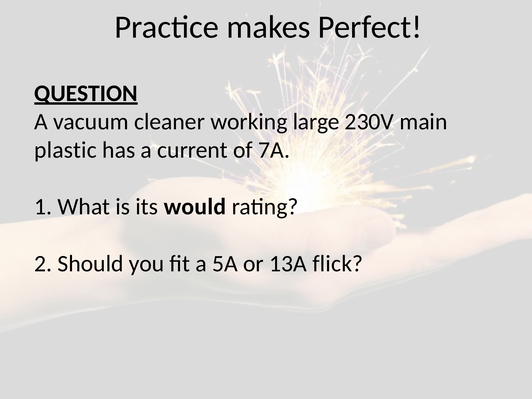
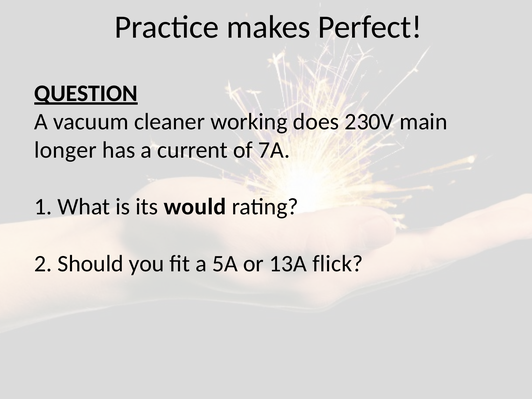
large: large -> does
plastic: plastic -> longer
